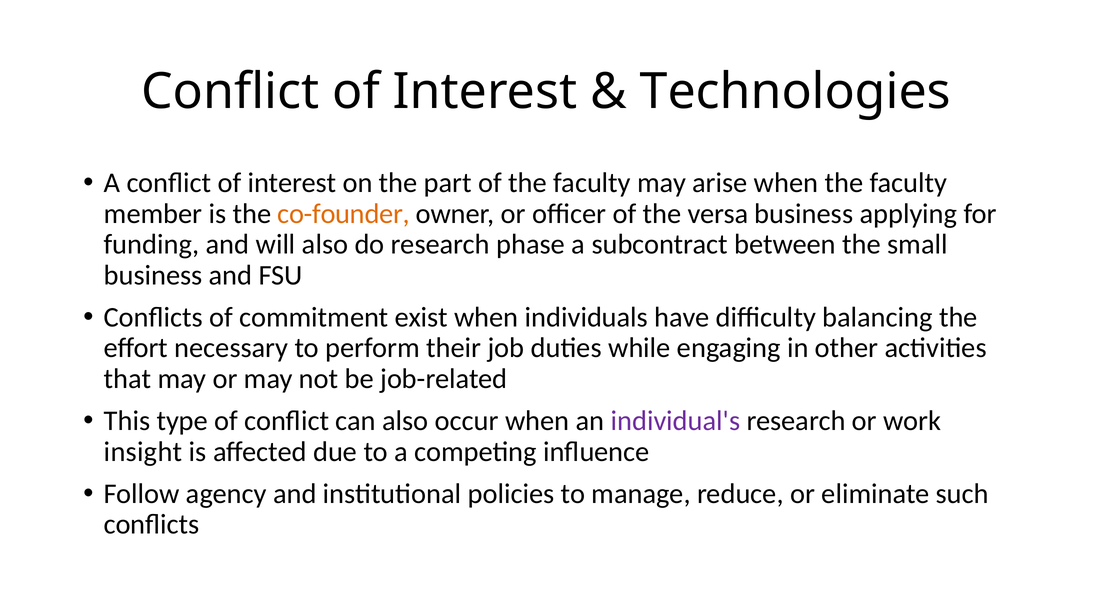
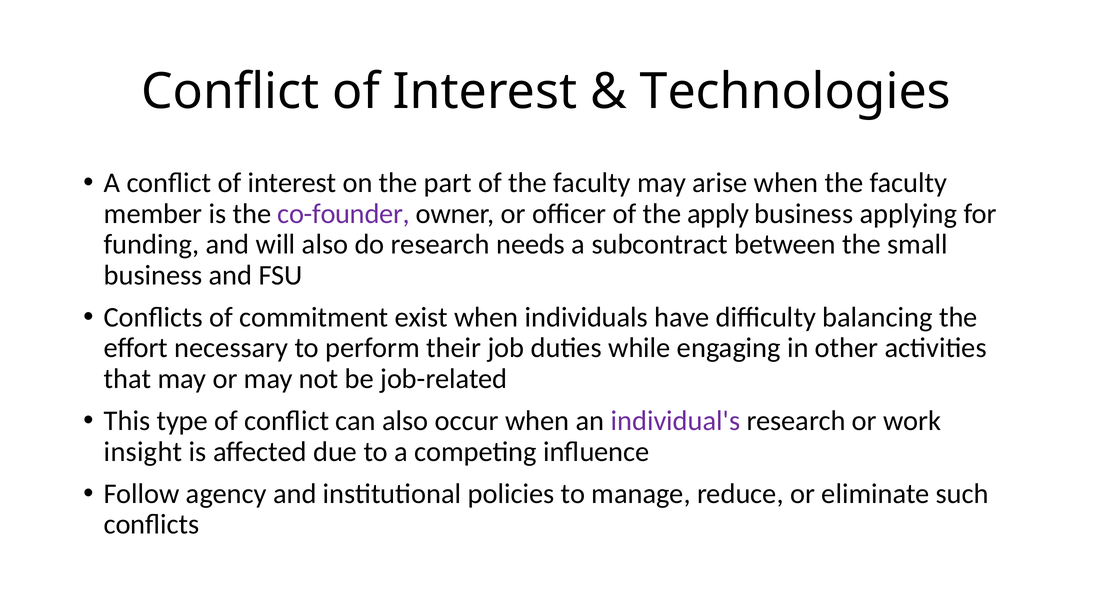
co-founder colour: orange -> purple
versa: versa -> apply
phase: phase -> needs
